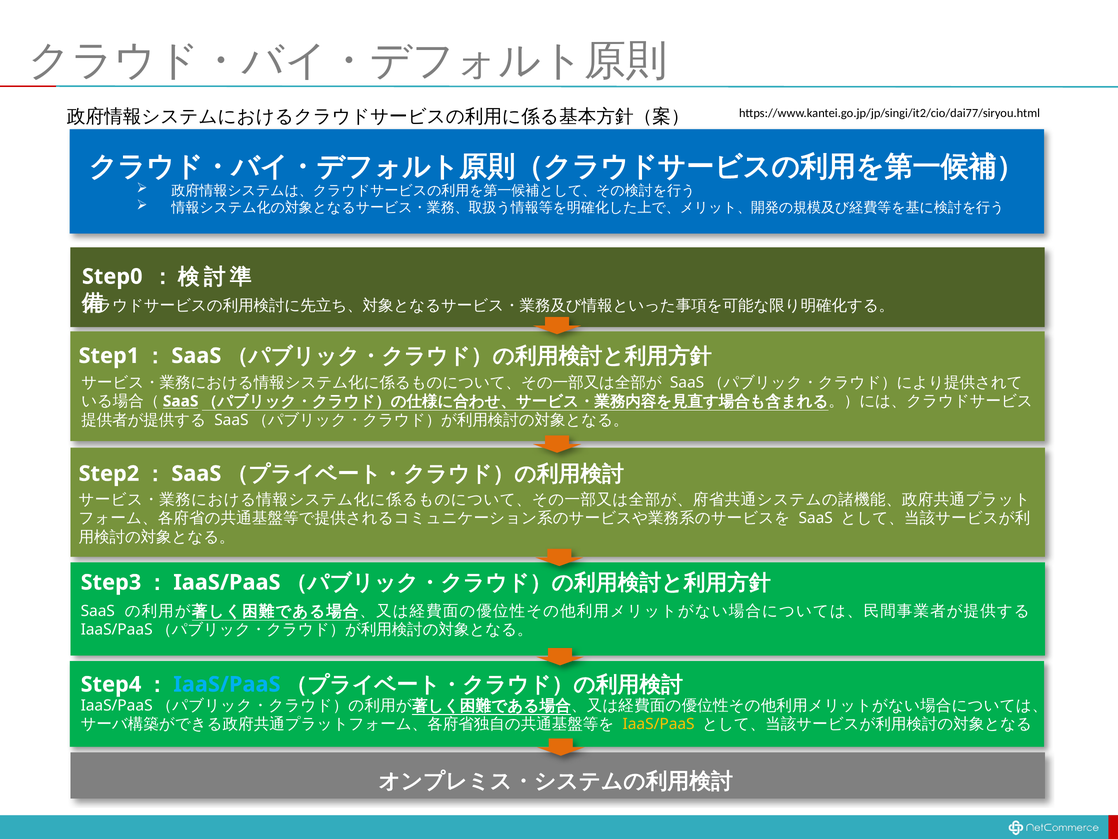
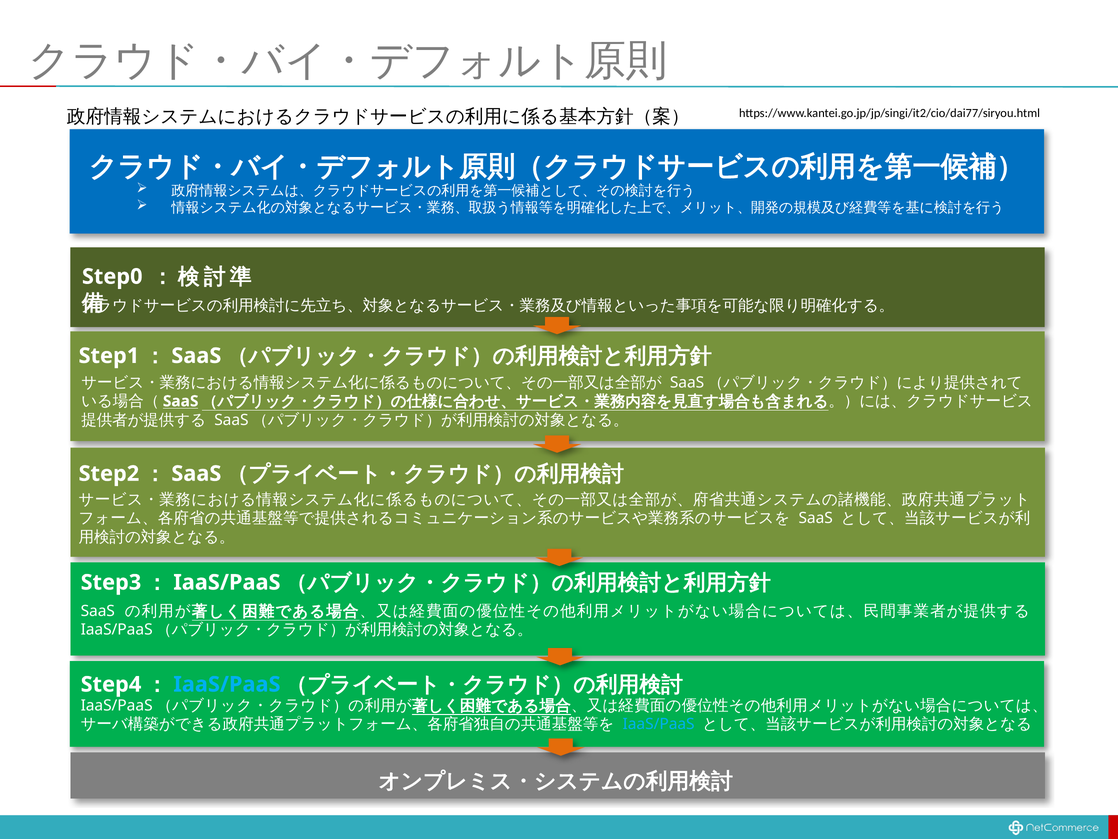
IaaS/PaaS at (659, 724) colour: yellow -> light blue
